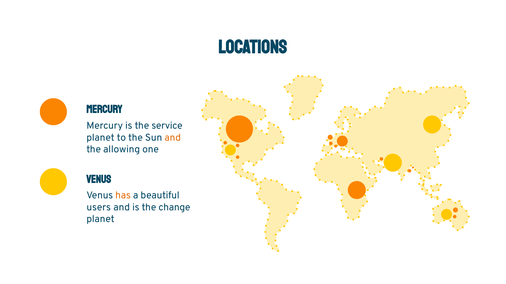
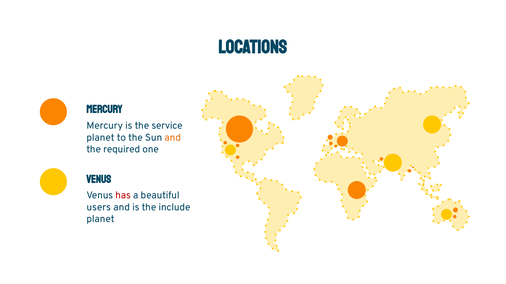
allowing: allowing -> required
has colour: orange -> red
change: change -> include
